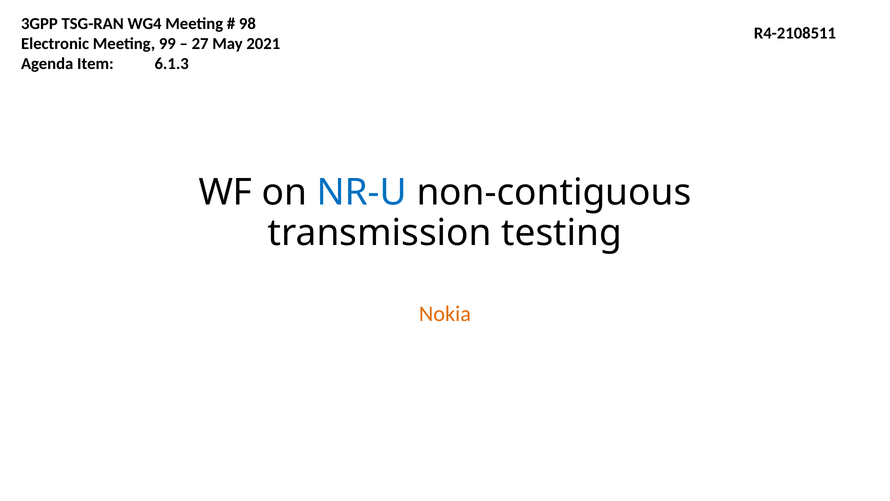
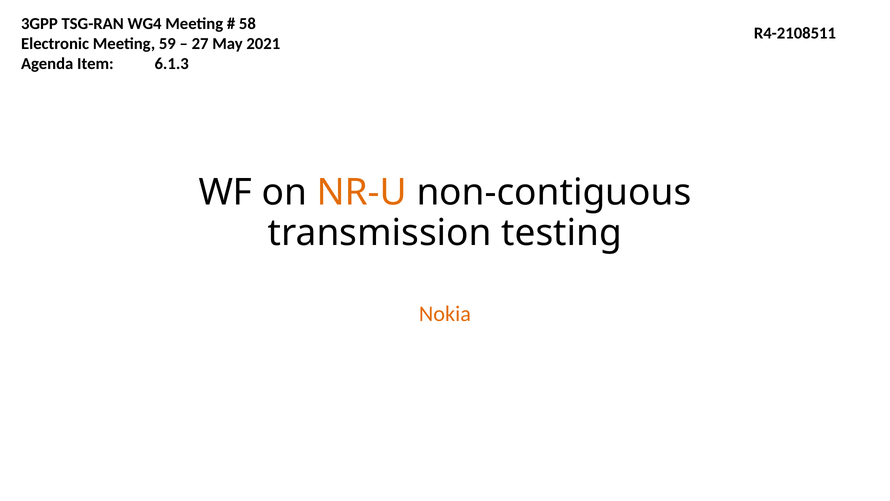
98: 98 -> 58
99: 99 -> 59
NR-U colour: blue -> orange
